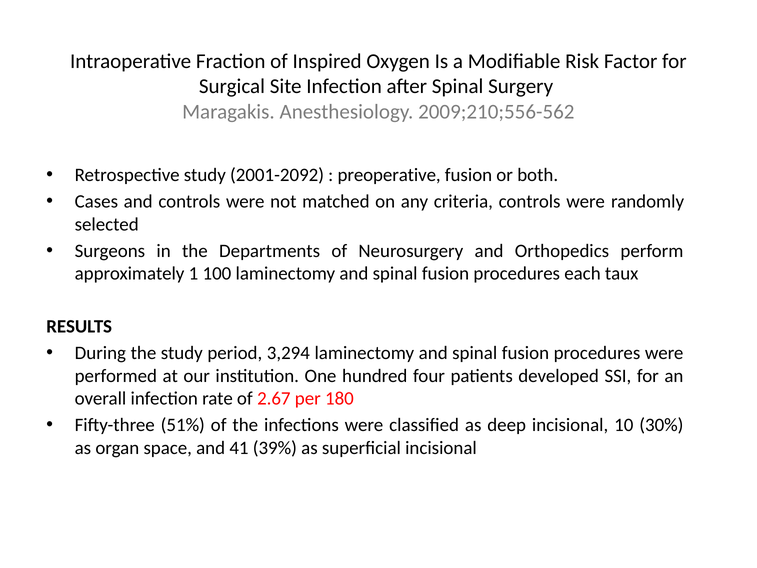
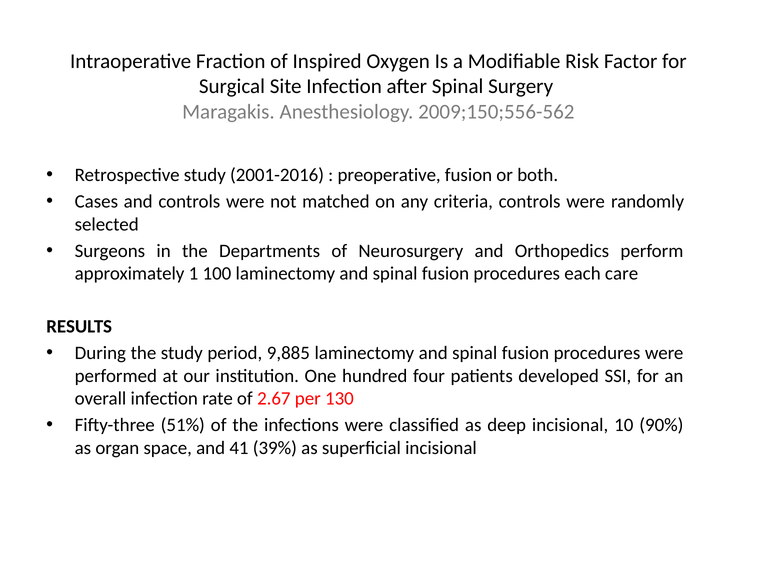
2009;210;556-562: 2009;210;556-562 -> 2009;150;556-562
2001-2092: 2001-2092 -> 2001-2016
taux: taux -> care
3,294: 3,294 -> 9,885
180: 180 -> 130
30%: 30% -> 90%
